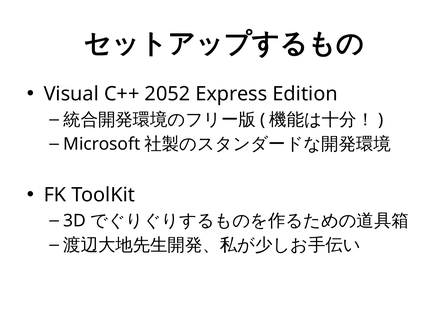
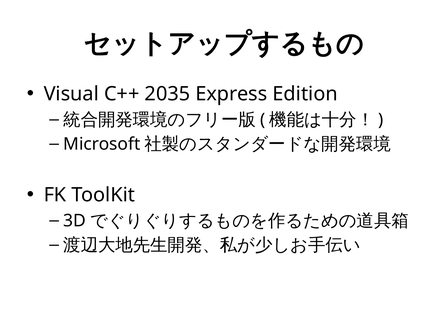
2052: 2052 -> 2035
